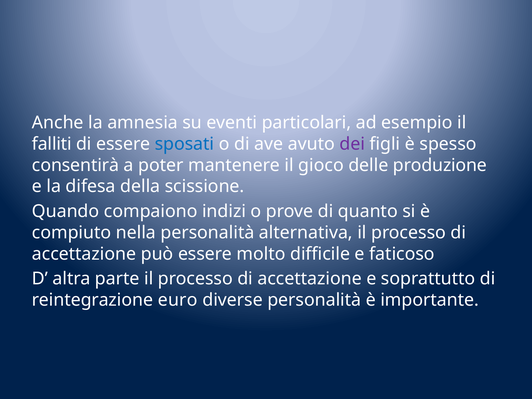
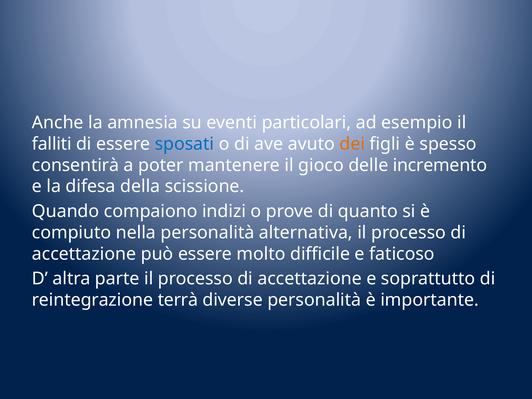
dei colour: purple -> orange
produzione: produzione -> incremento
euro: euro -> terrà
